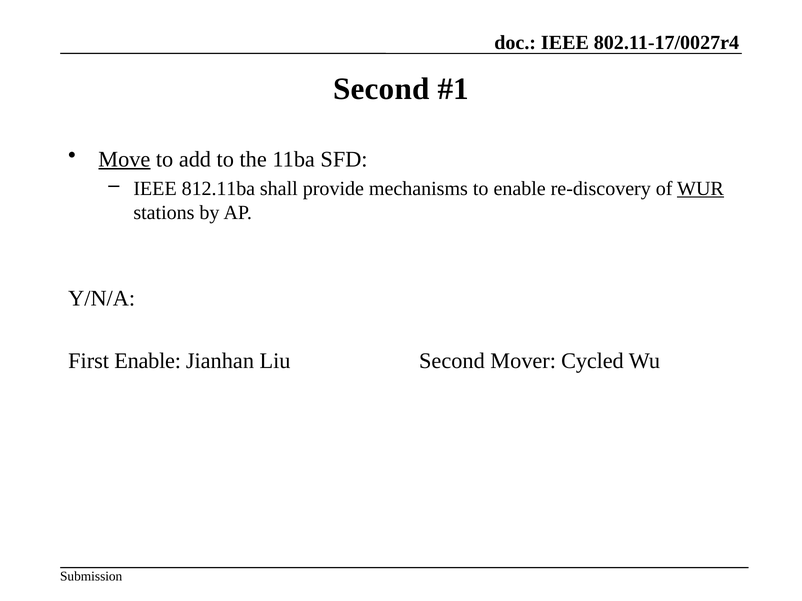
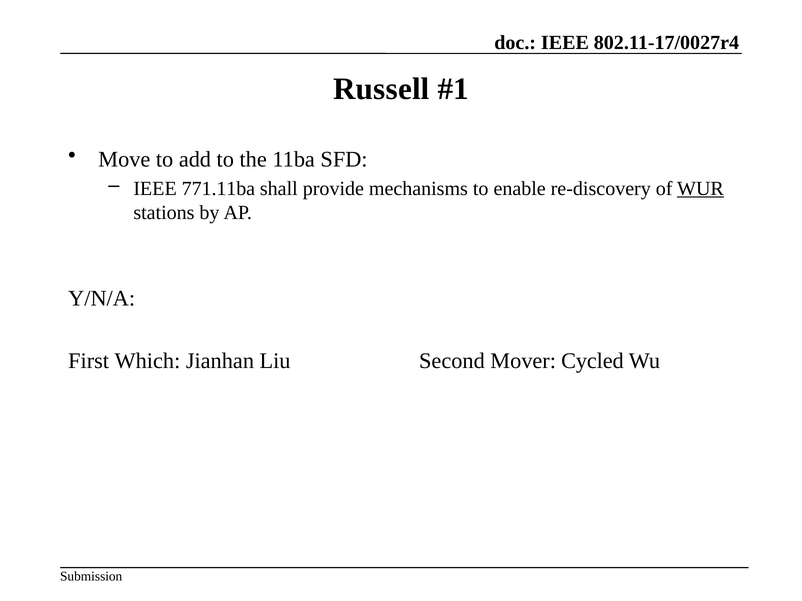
Second at (381, 89): Second -> Russell
Move underline: present -> none
812.11ba: 812.11ba -> 771.11ba
First Enable: Enable -> Which
